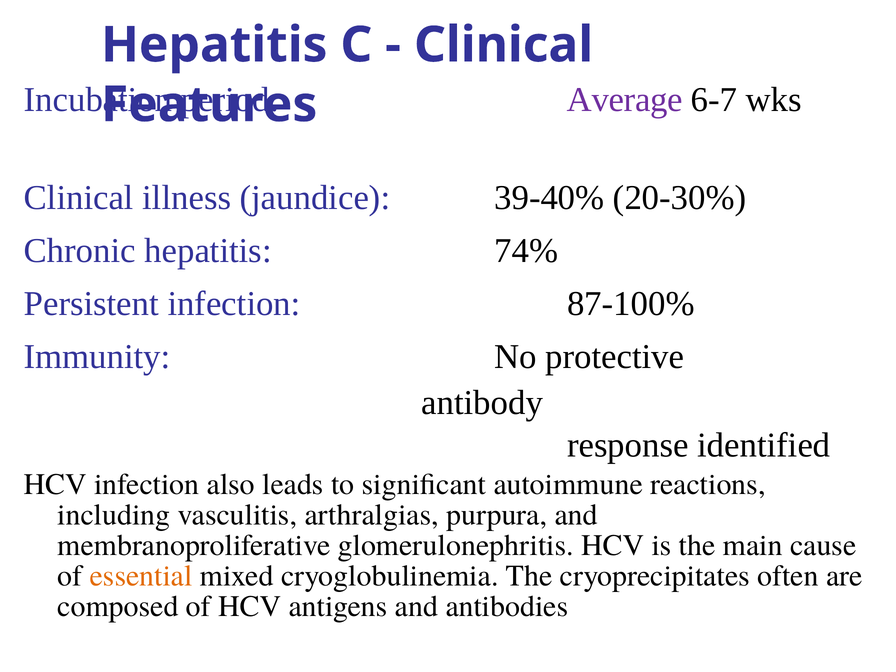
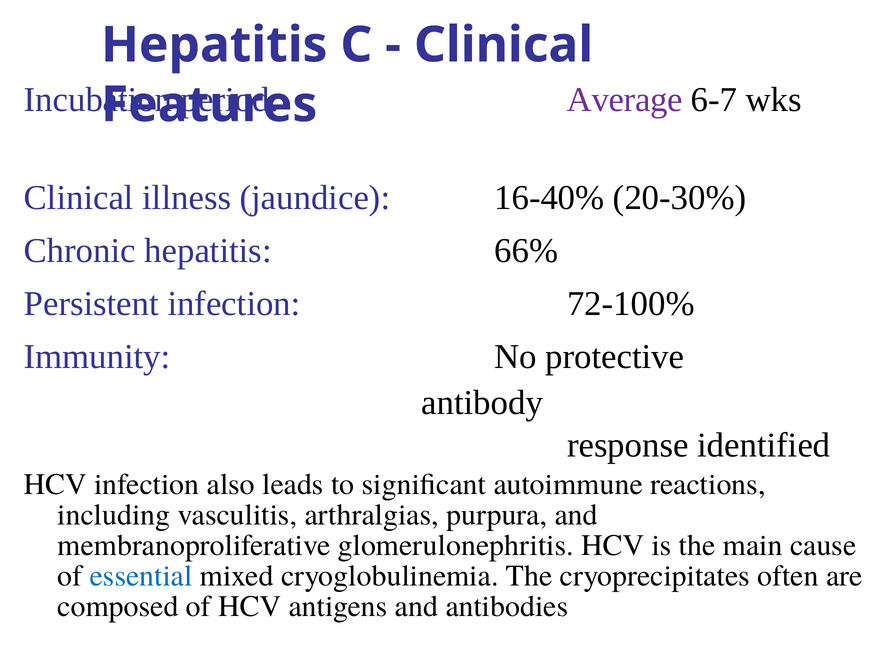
39-40%: 39-40% -> 16-40%
74%: 74% -> 66%
87-100%: 87-100% -> 72-100%
essential colour: orange -> blue
